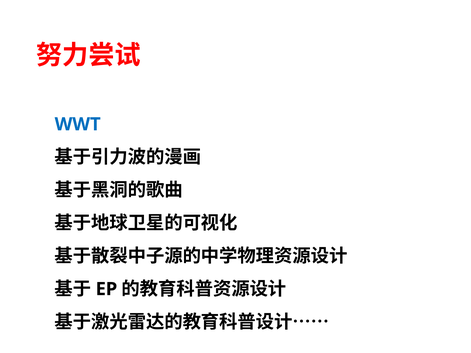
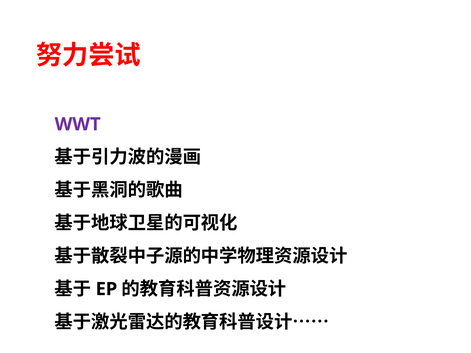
WWT colour: blue -> purple
